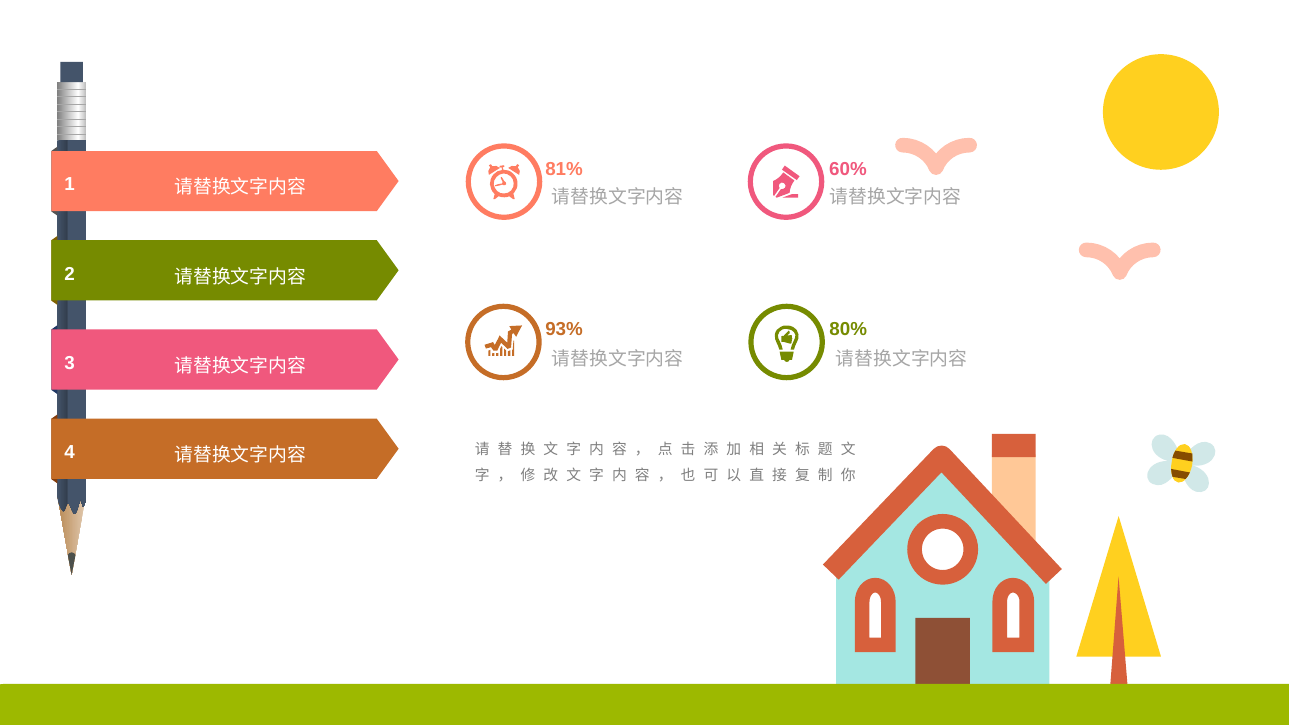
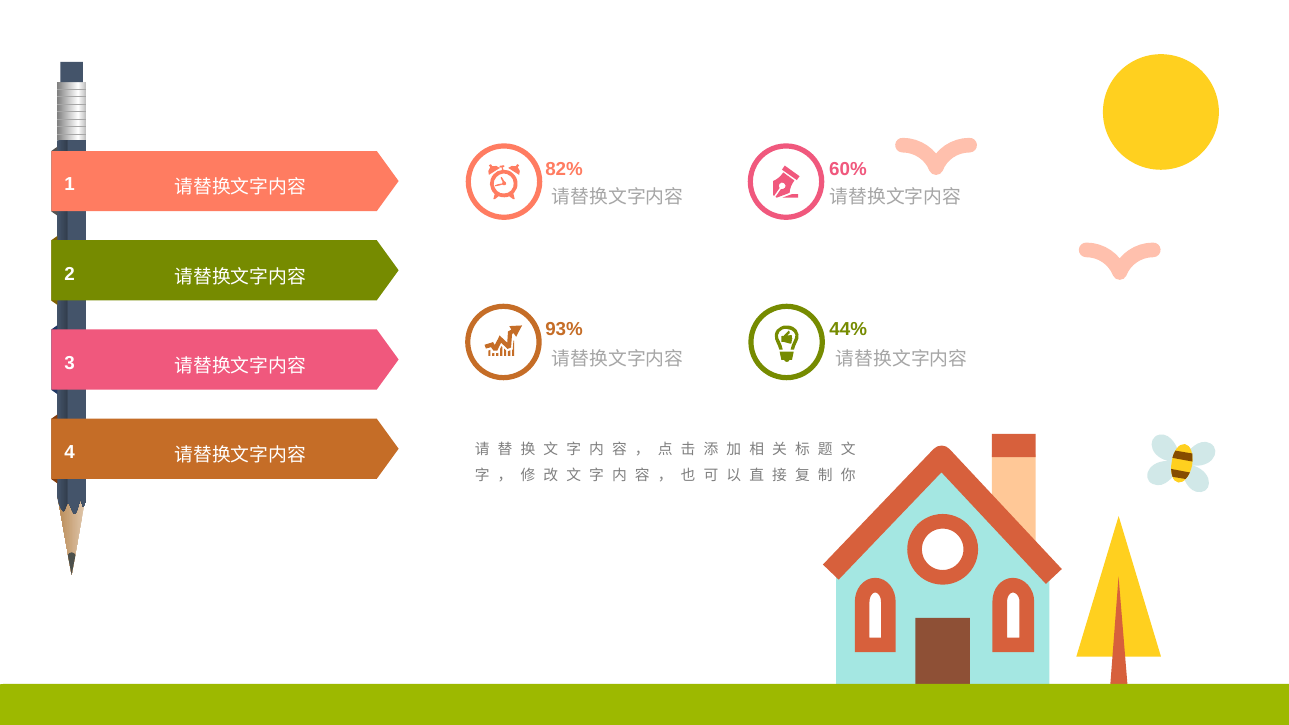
81%: 81% -> 82%
80%: 80% -> 44%
